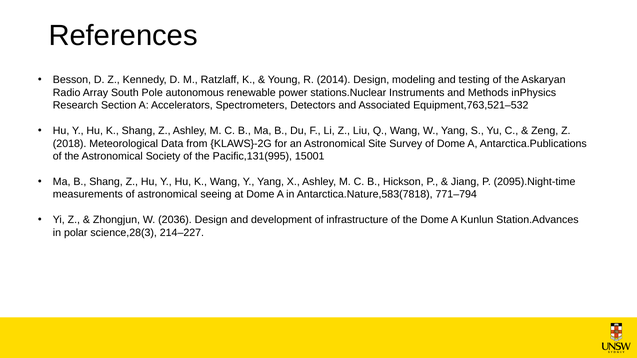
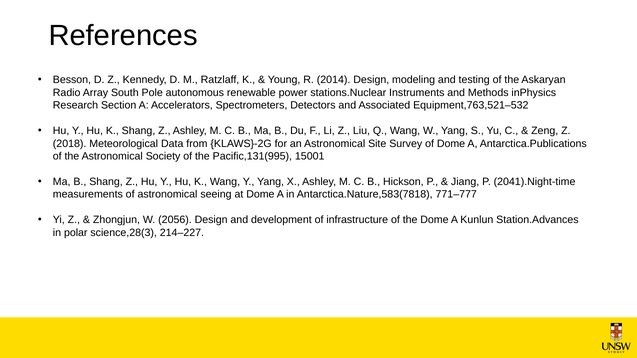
2095).Night-time: 2095).Night-time -> 2041).Night-time
771–794: 771–794 -> 771–777
2036: 2036 -> 2056
